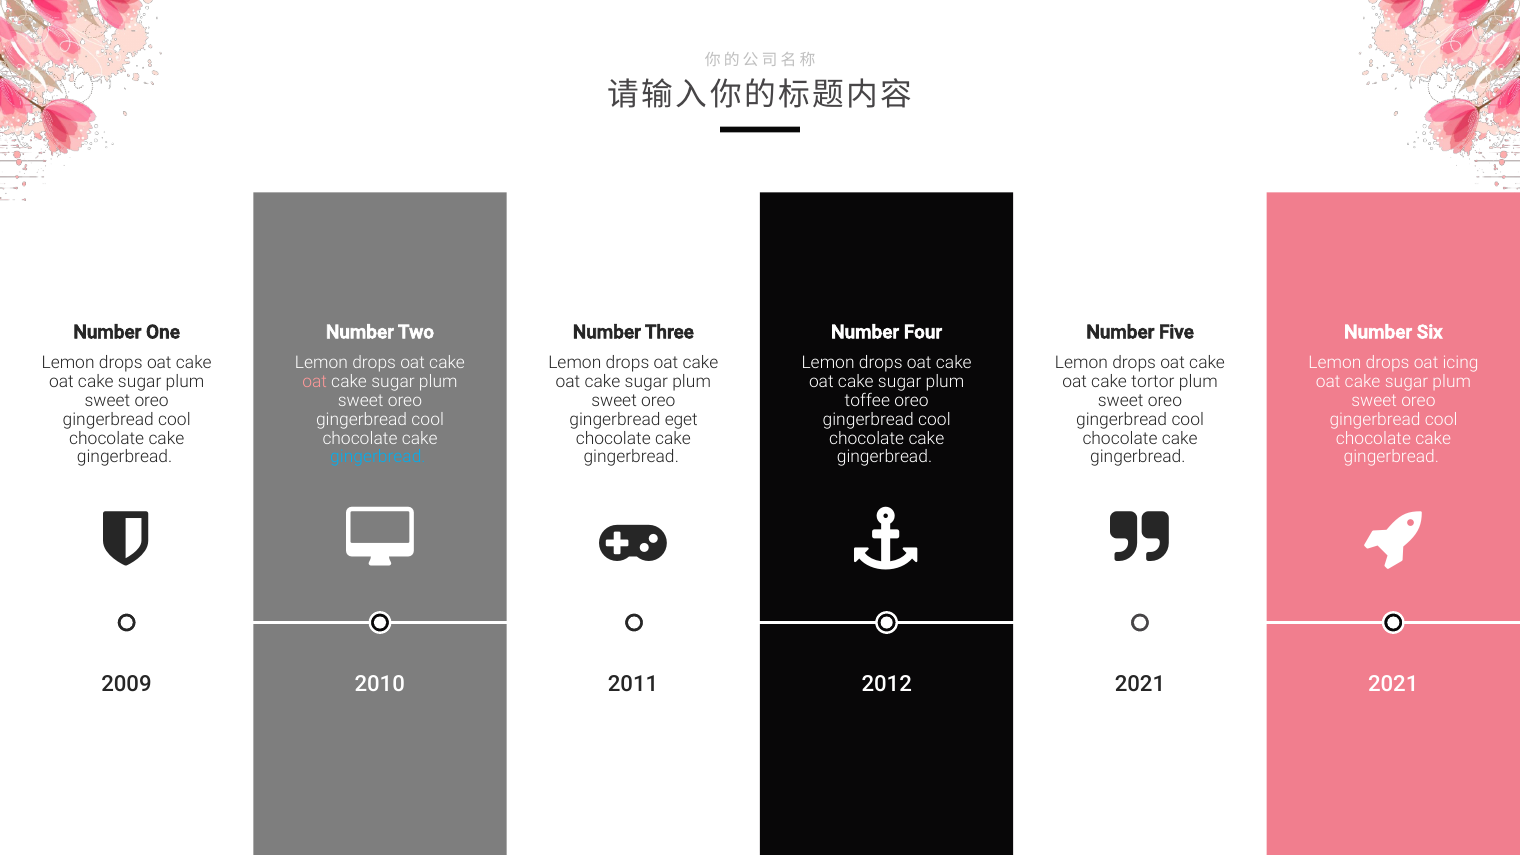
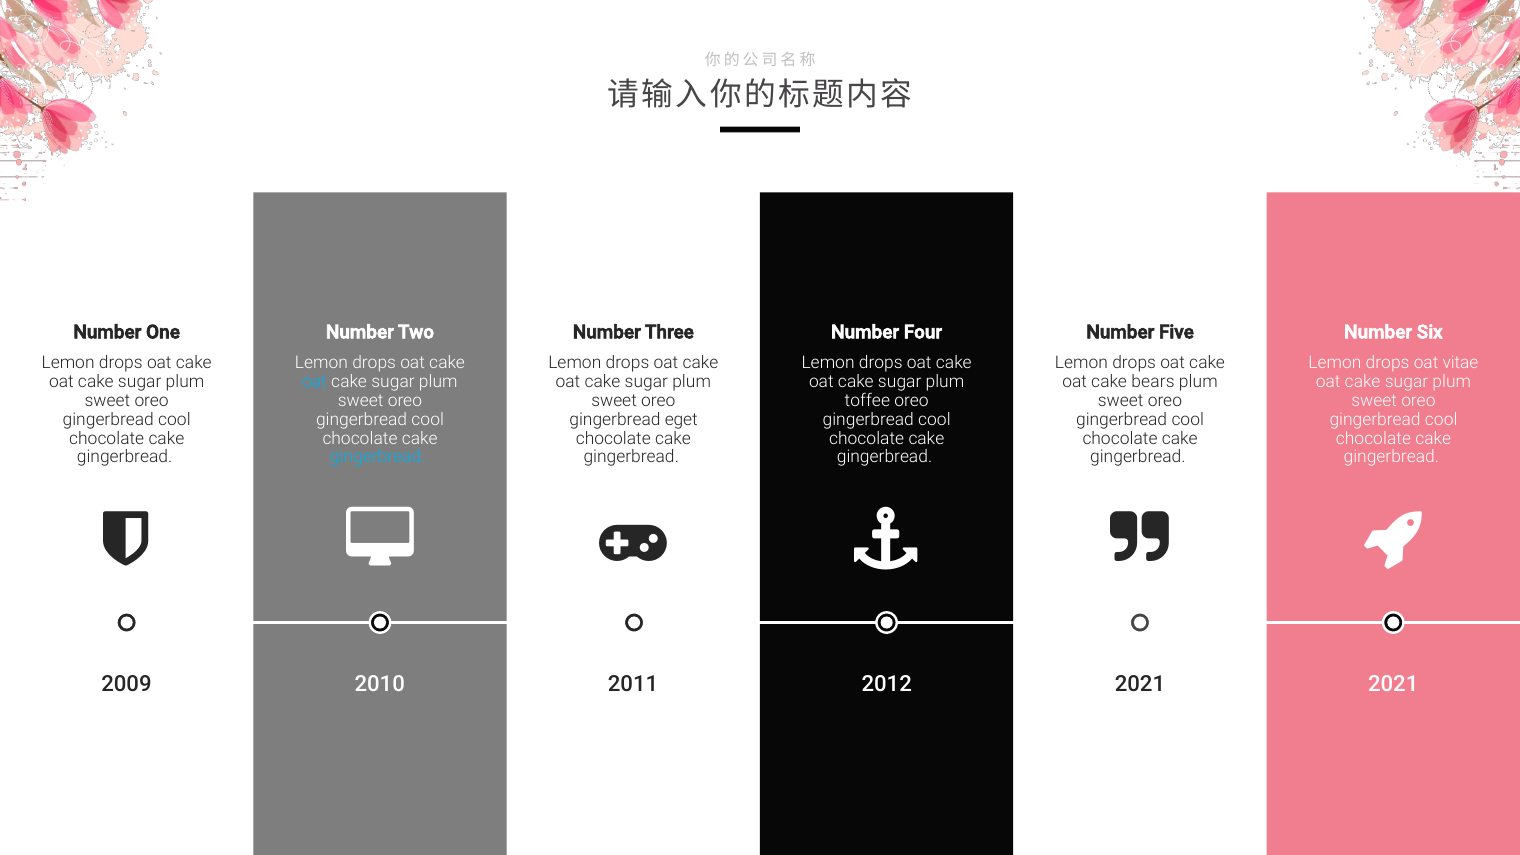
icing: icing -> vitae
oat at (315, 382) colour: pink -> light blue
tortor: tortor -> bears
